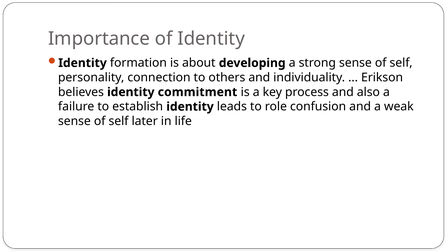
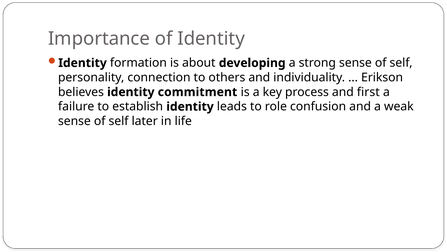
also: also -> first
